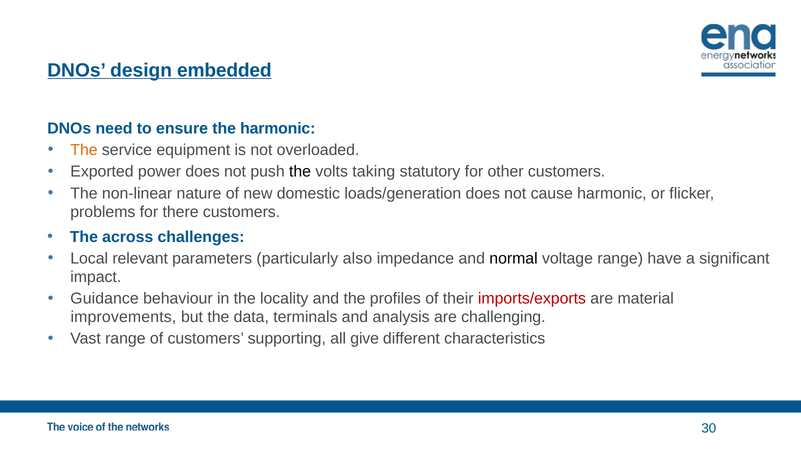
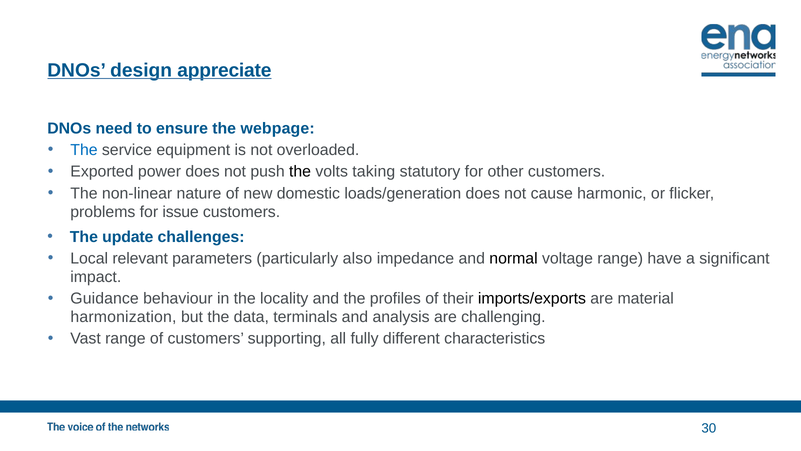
embedded: embedded -> appreciate
the harmonic: harmonic -> webpage
The at (84, 150) colour: orange -> blue
there: there -> issue
across: across -> update
imports/exports colour: red -> black
improvements: improvements -> harmonization
give: give -> fully
